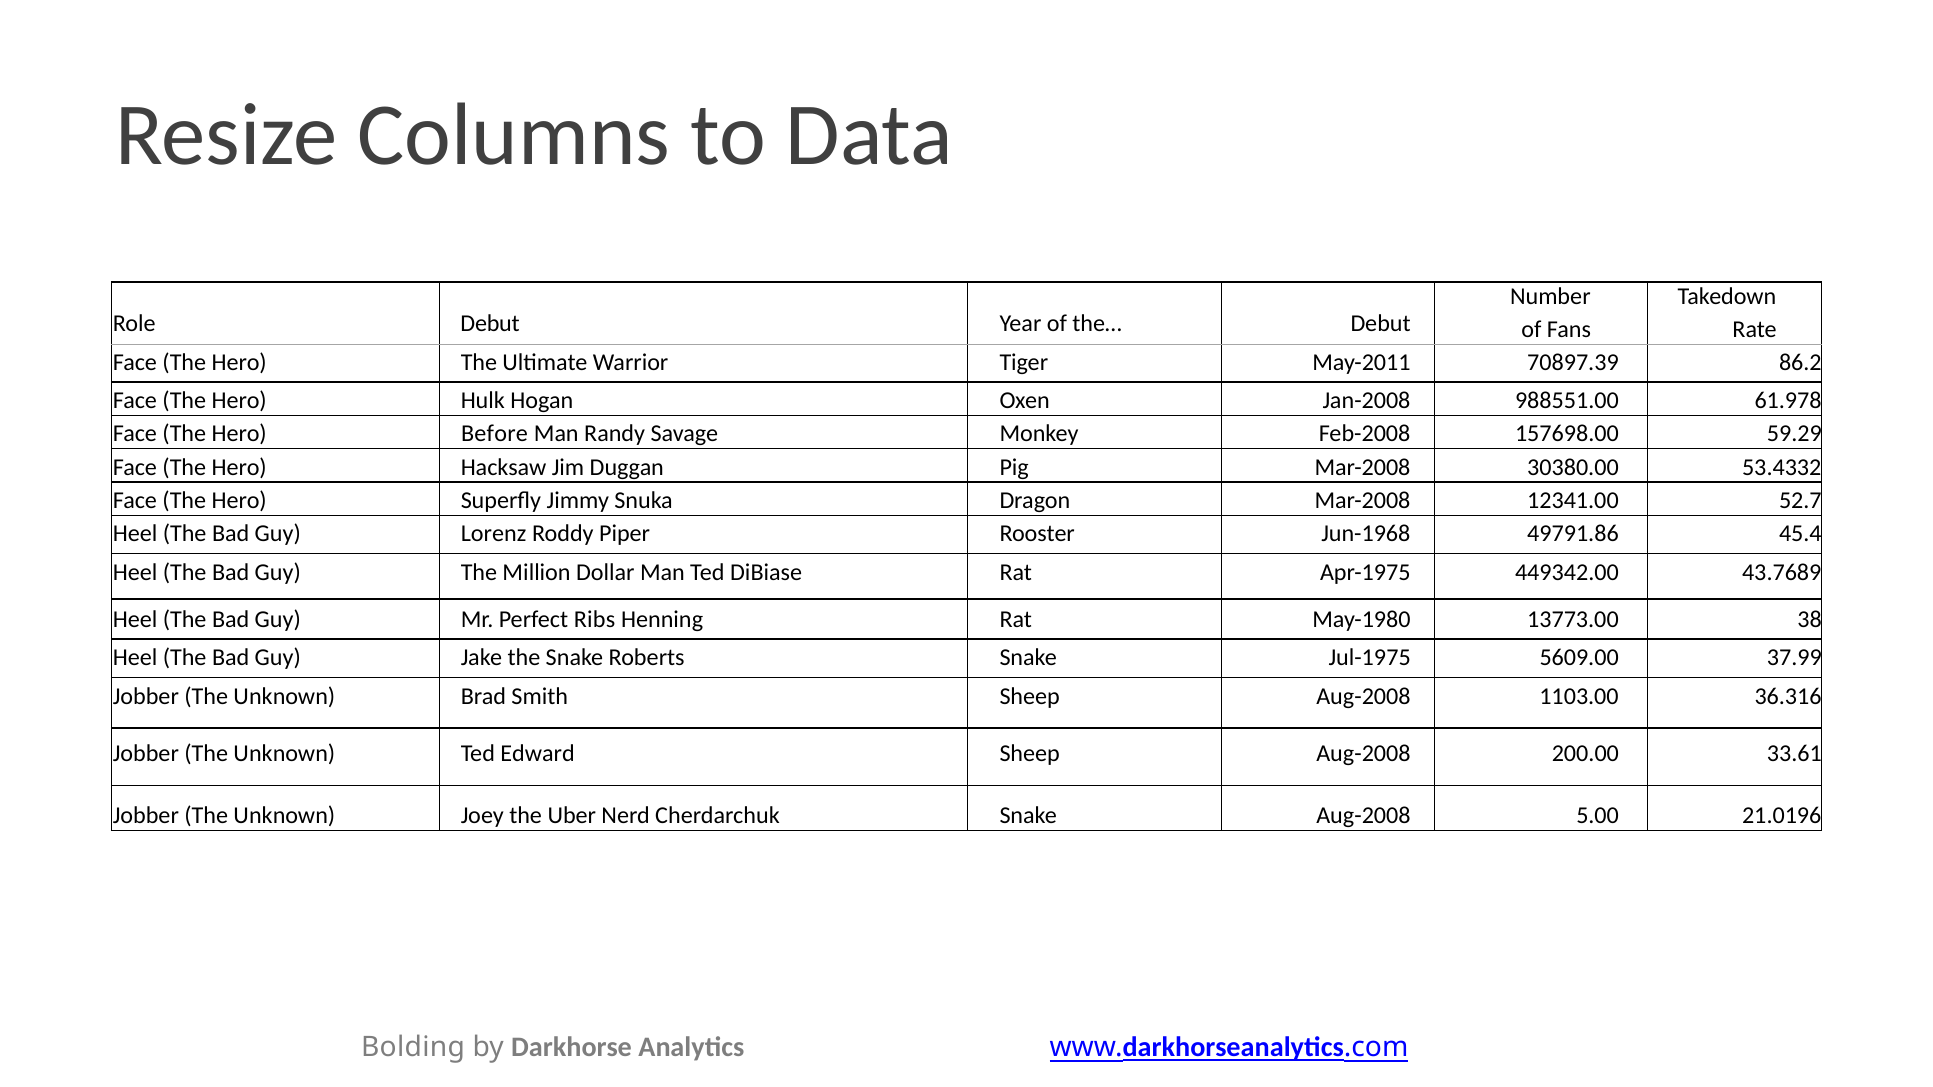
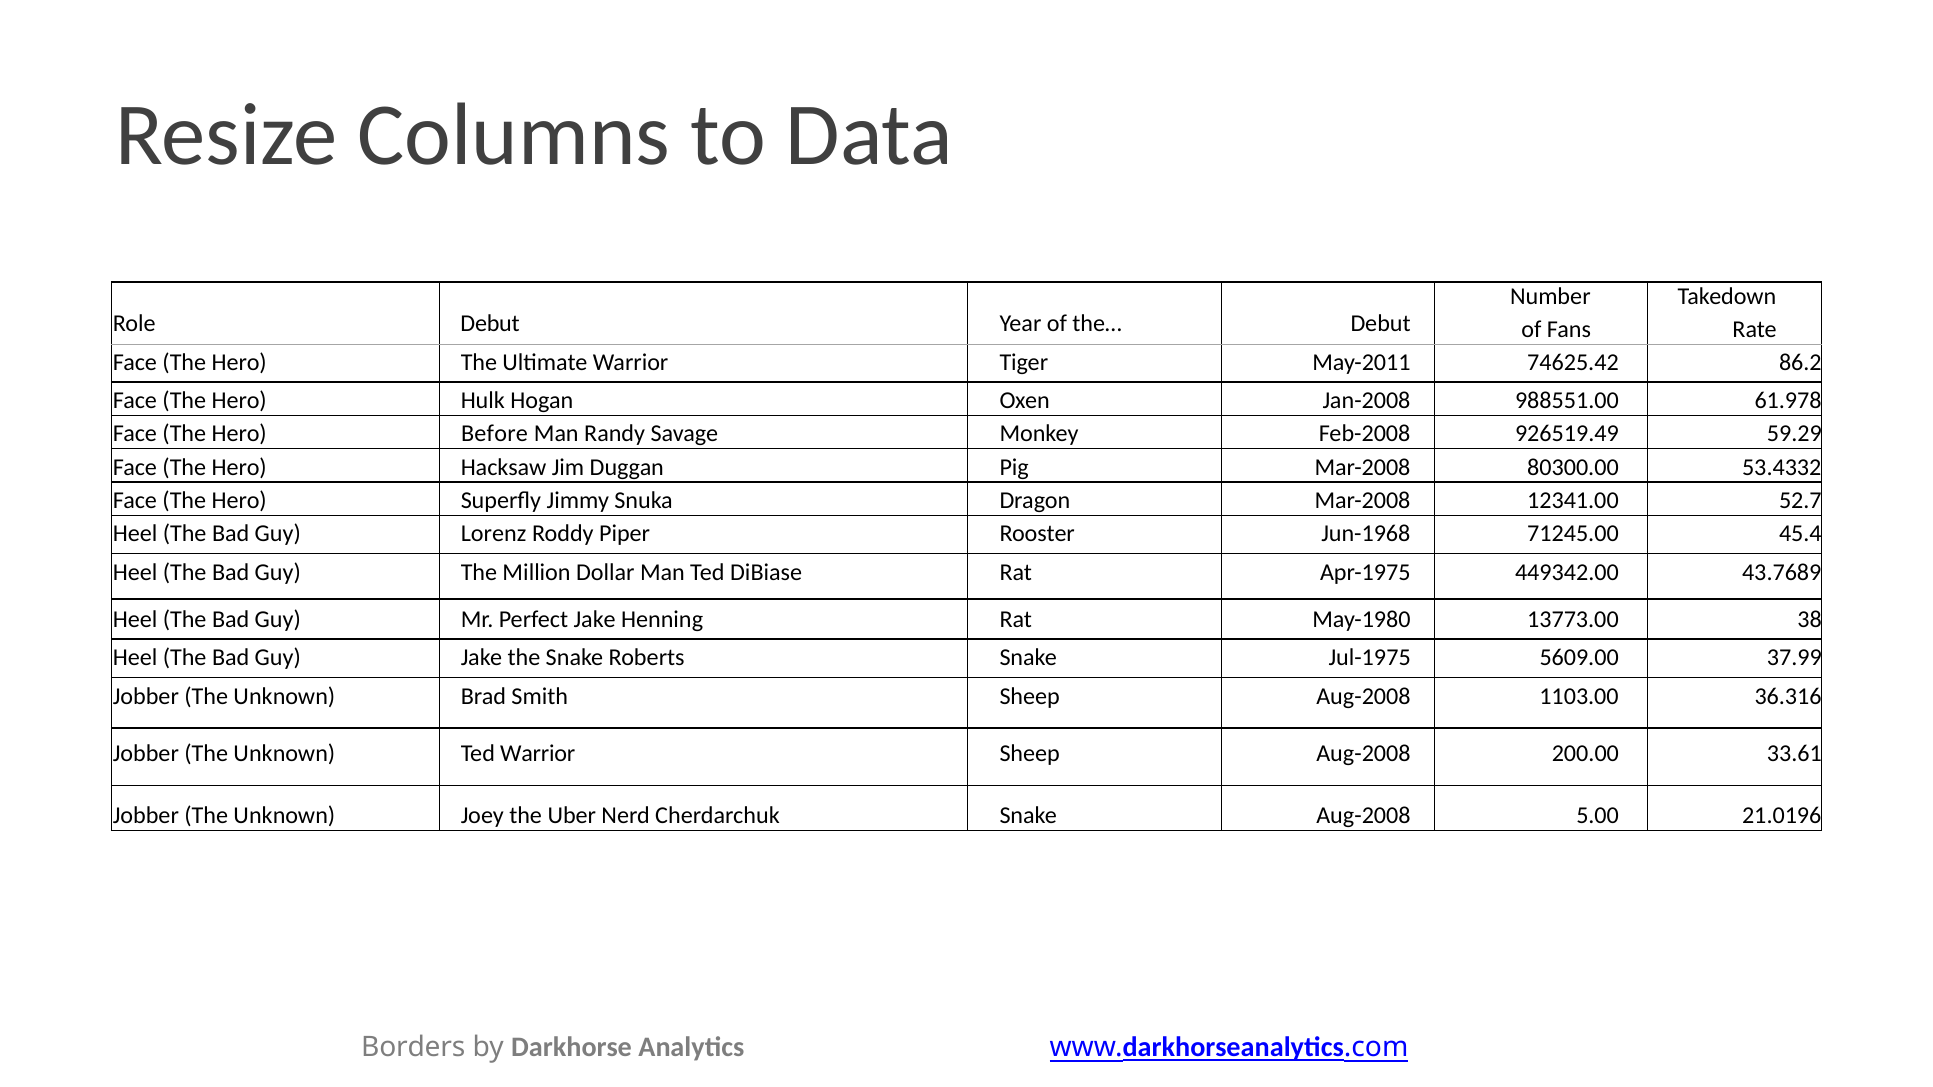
70897.39: 70897.39 -> 74625.42
157698.00: 157698.00 -> 926519.49
30380.00: 30380.00 -> 80300.00
49791.86: 49791.86 -> 71245.00
Perfect Ribs: Ribs -> Jake
Ted Edward: Edward -> Warrior
Bolding: Bolding -> Borders
